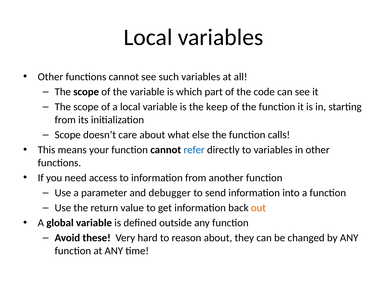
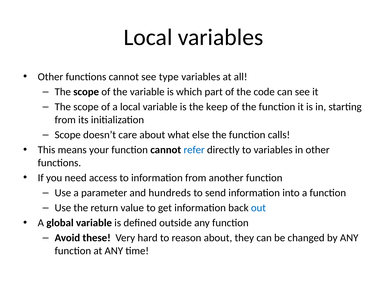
such: such -> type
debugger: debugger -> hundreds
out colour: orange -> blue
